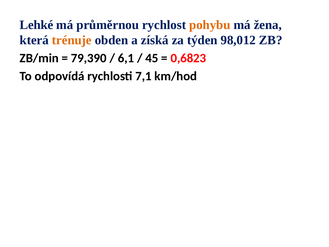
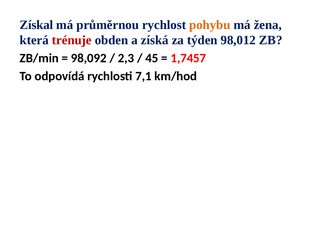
Lehké: Lehké -> Získal
trénuje colour: orange -> red
79,390: 79,390 -> 98,092
6,1: 6,1 -> 2,3
0,6823: 0,6823 -> 1,7457
